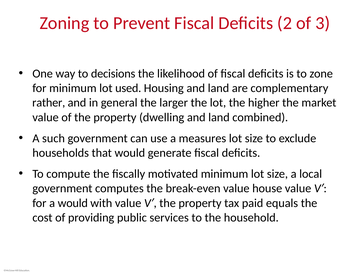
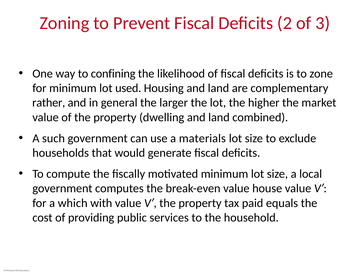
decisions: decisions -> confining
measures: measures -> materials
a would: would -> which
